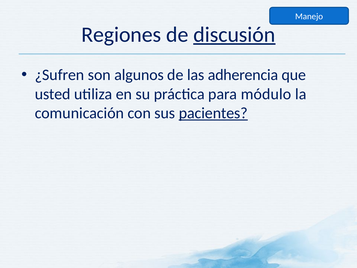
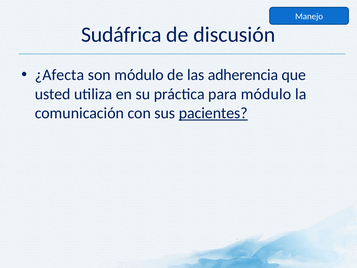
Regiones: Regiones -> Sudáfrica
discusión underline: present -> none
¿Sufren: ¿Sufren -> ¿Afecta
son algunos: algunos -> módulo
